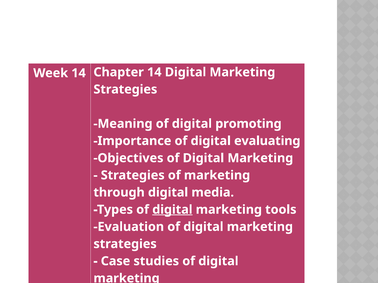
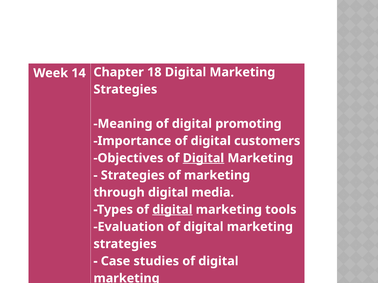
Chapter 14: 14 -> 18
evaluating: evaluating -> customers
Digital at (203, 158) underline: none -> present
